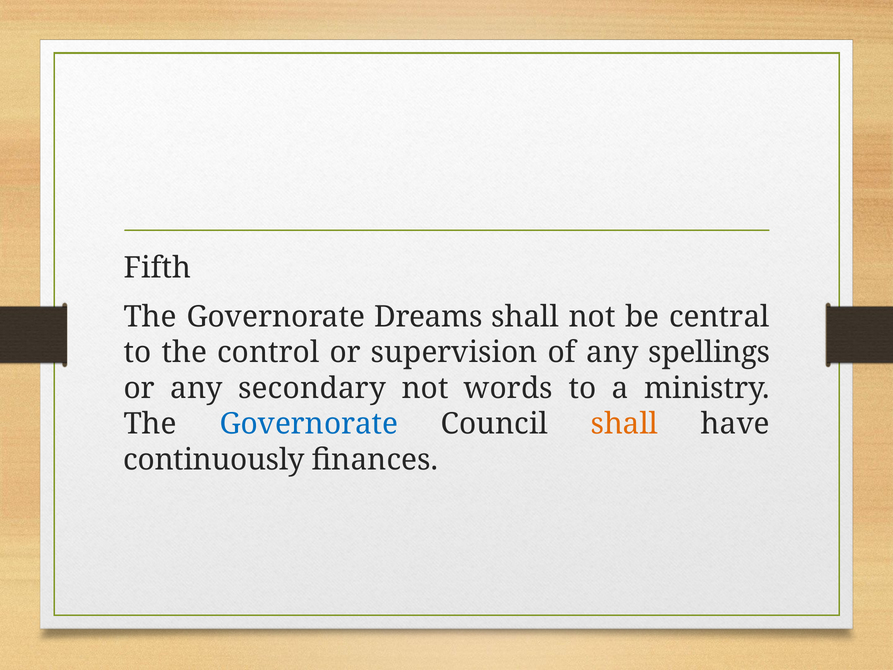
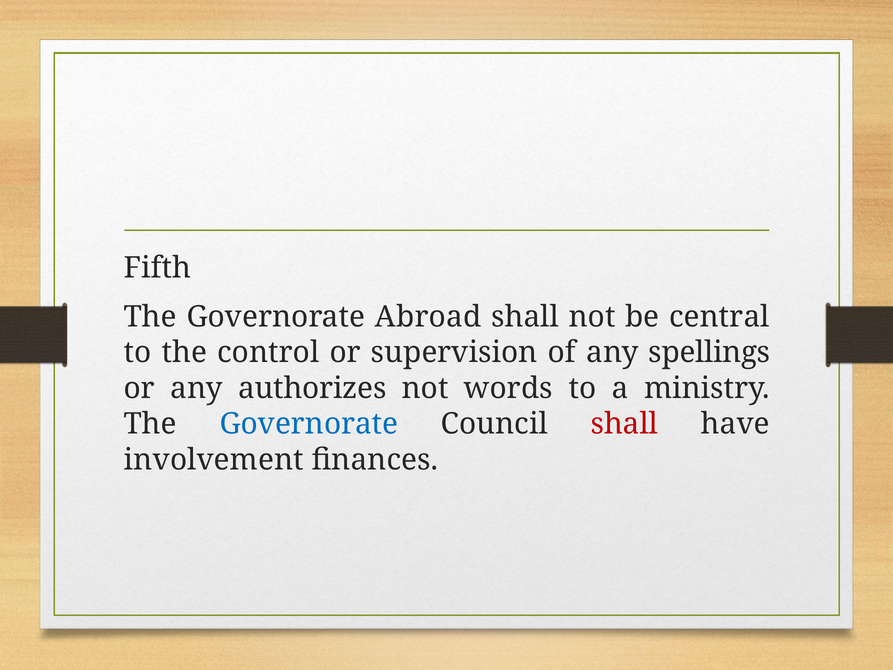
Dreams: Dreams -> Abroad
secondary: secondary -> authorizes
shall at (624, 424) colour: orange -> red
continuously: continuously -> involvement
